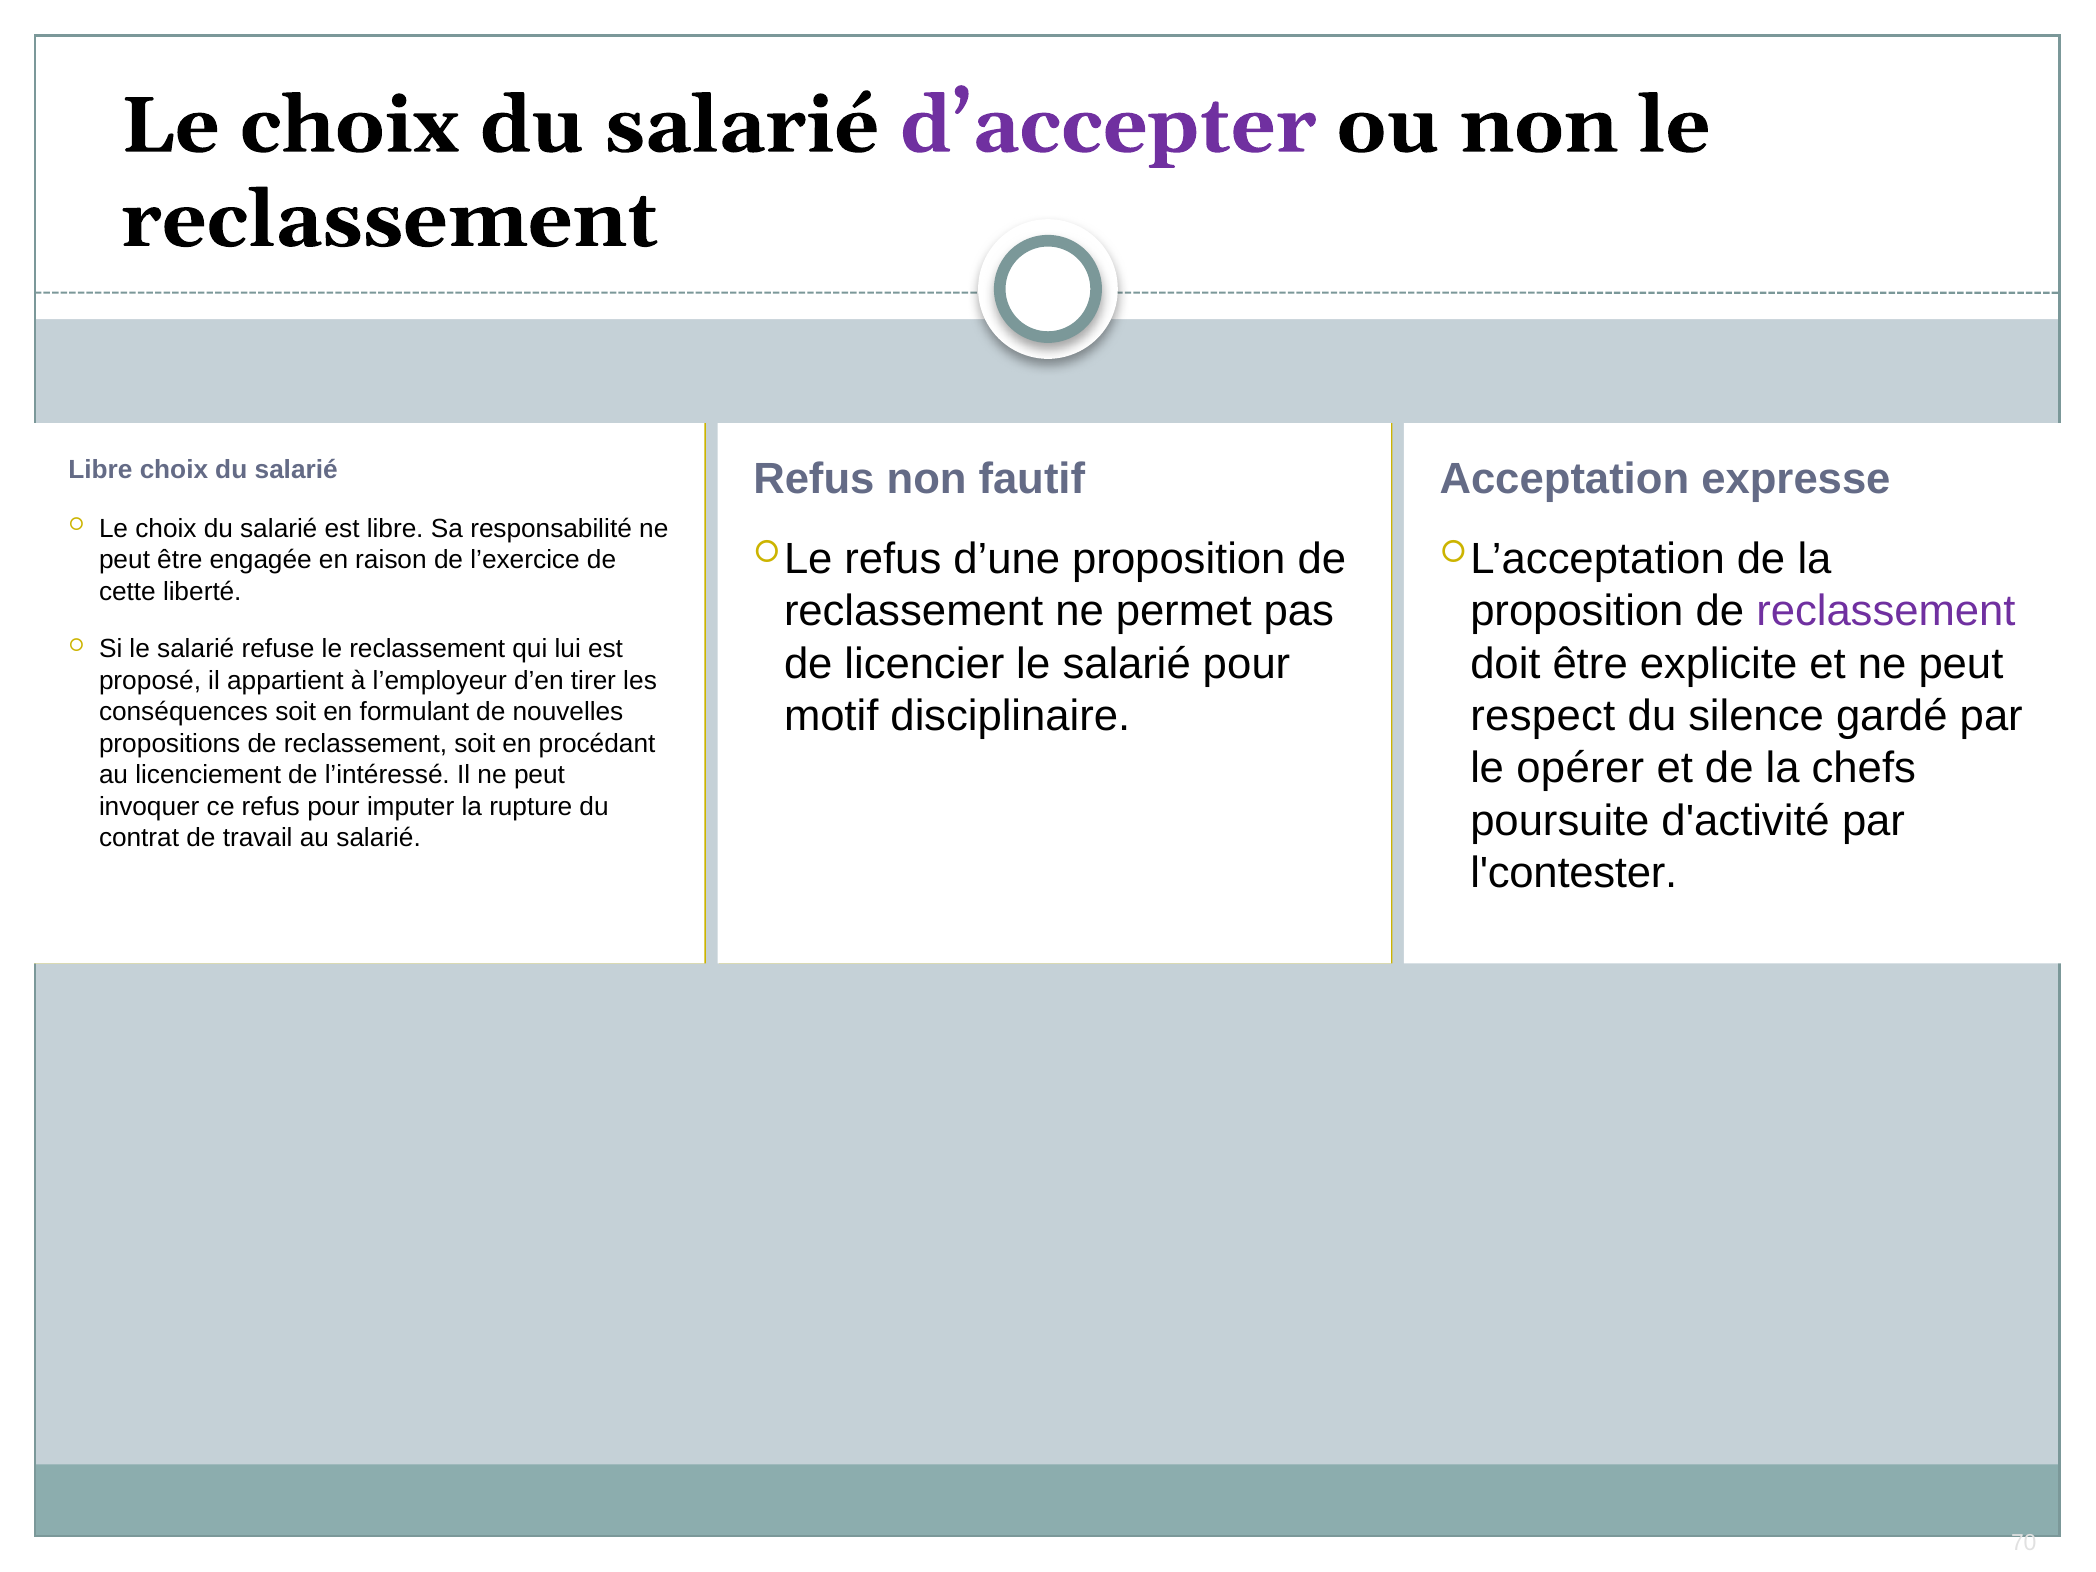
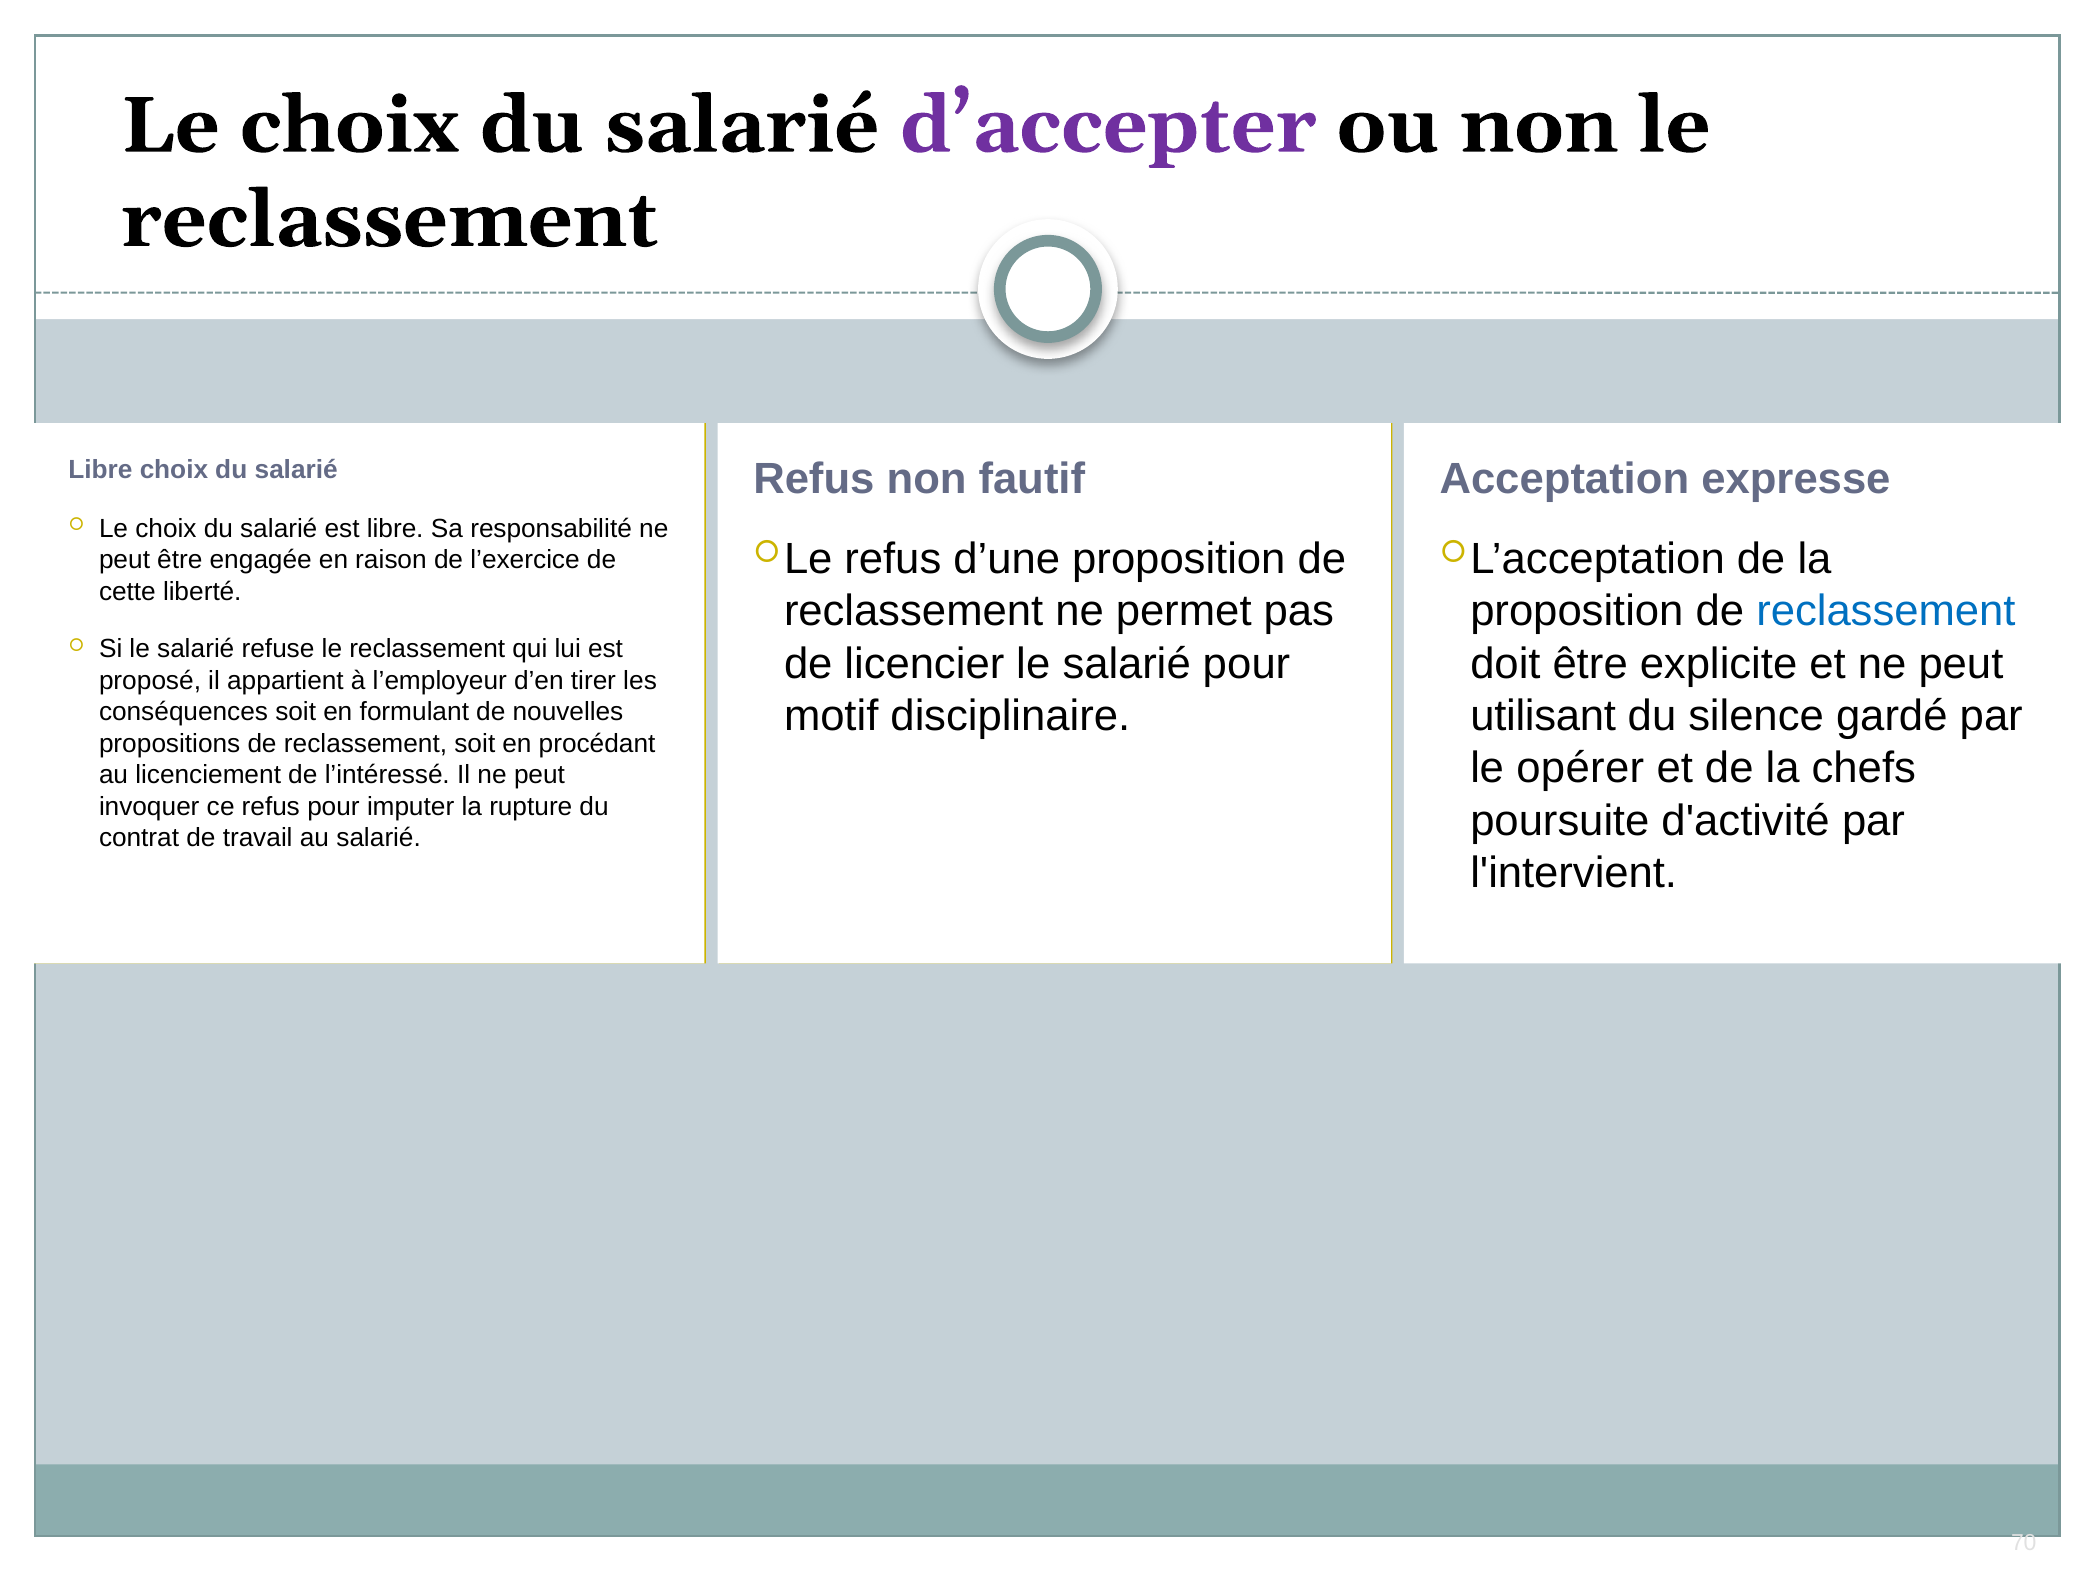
reclassement at (1886, 611) colour: purple -> blue
respect: respect -> utilisant
l'contester: l'contester -> l'intervient
